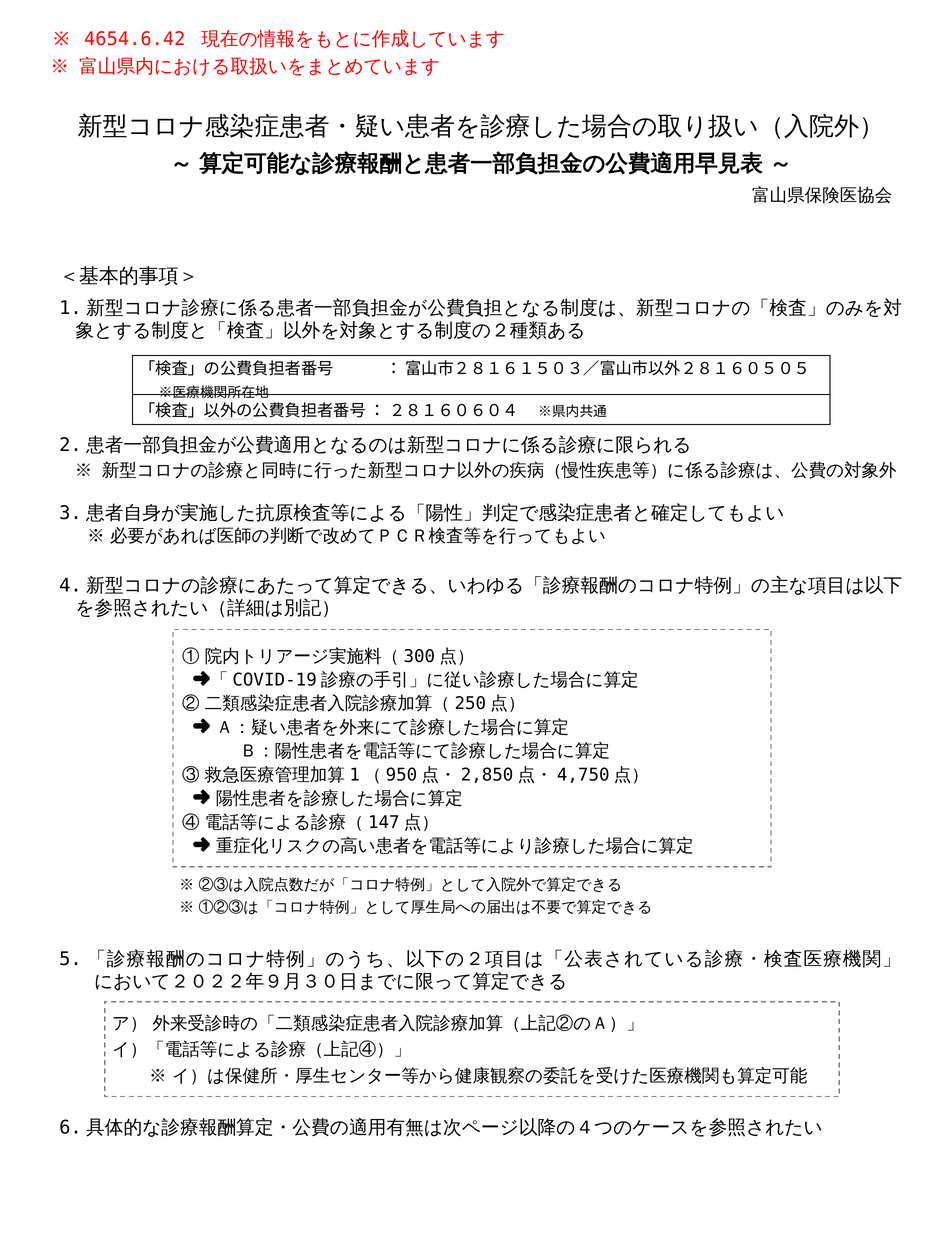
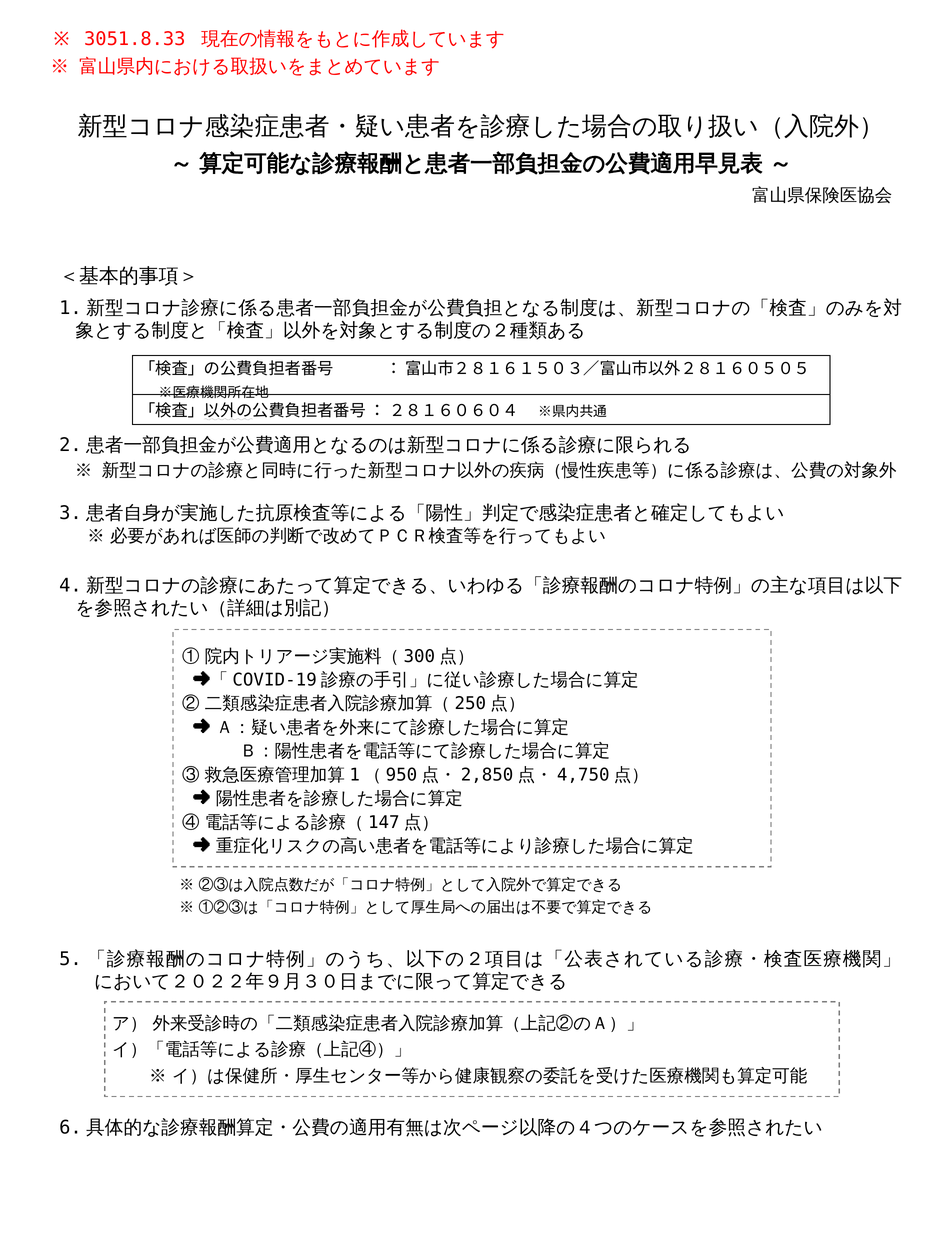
4654.6.42: 4654.6.42 -> 3051.8.33
